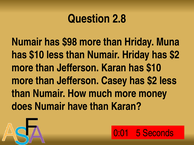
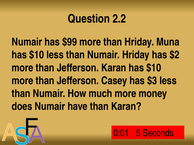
2.8: 2.8 -> 2.2
$98: $98 -> $99
Casey has $2: $2 -> $3
